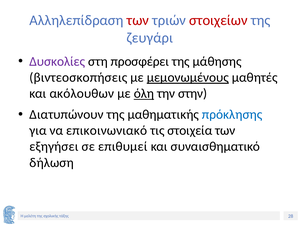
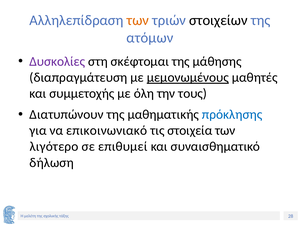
των at (138, 20) colour: red -> orange
στοιχείων colour: red -> black
ζευγάρι: ζευγάρι -> ατόμων
προσφέρει: προσφέρει -> σκέφτομαι
βιντεοσκοπήσεις: βιντεοσκοπήσεις -> διαπραγμάτευση
ακόλουθων: ακόλουθων -> συμμετοχής
όλη underline: present -> none
στην: στην -> τους
εξηγήσει: εξηγήσει -> λιγότερο
